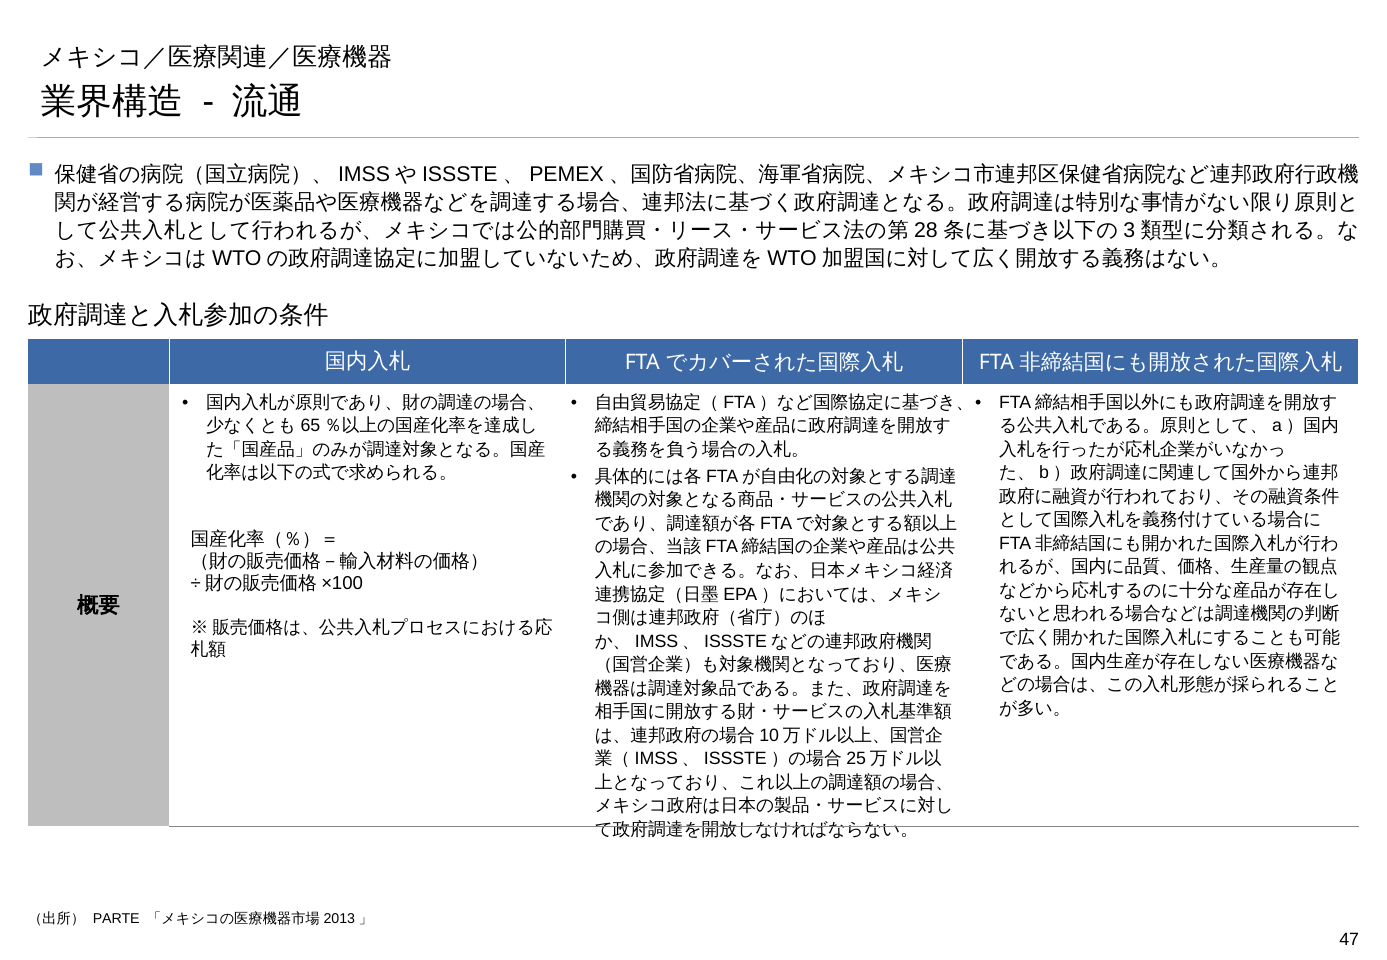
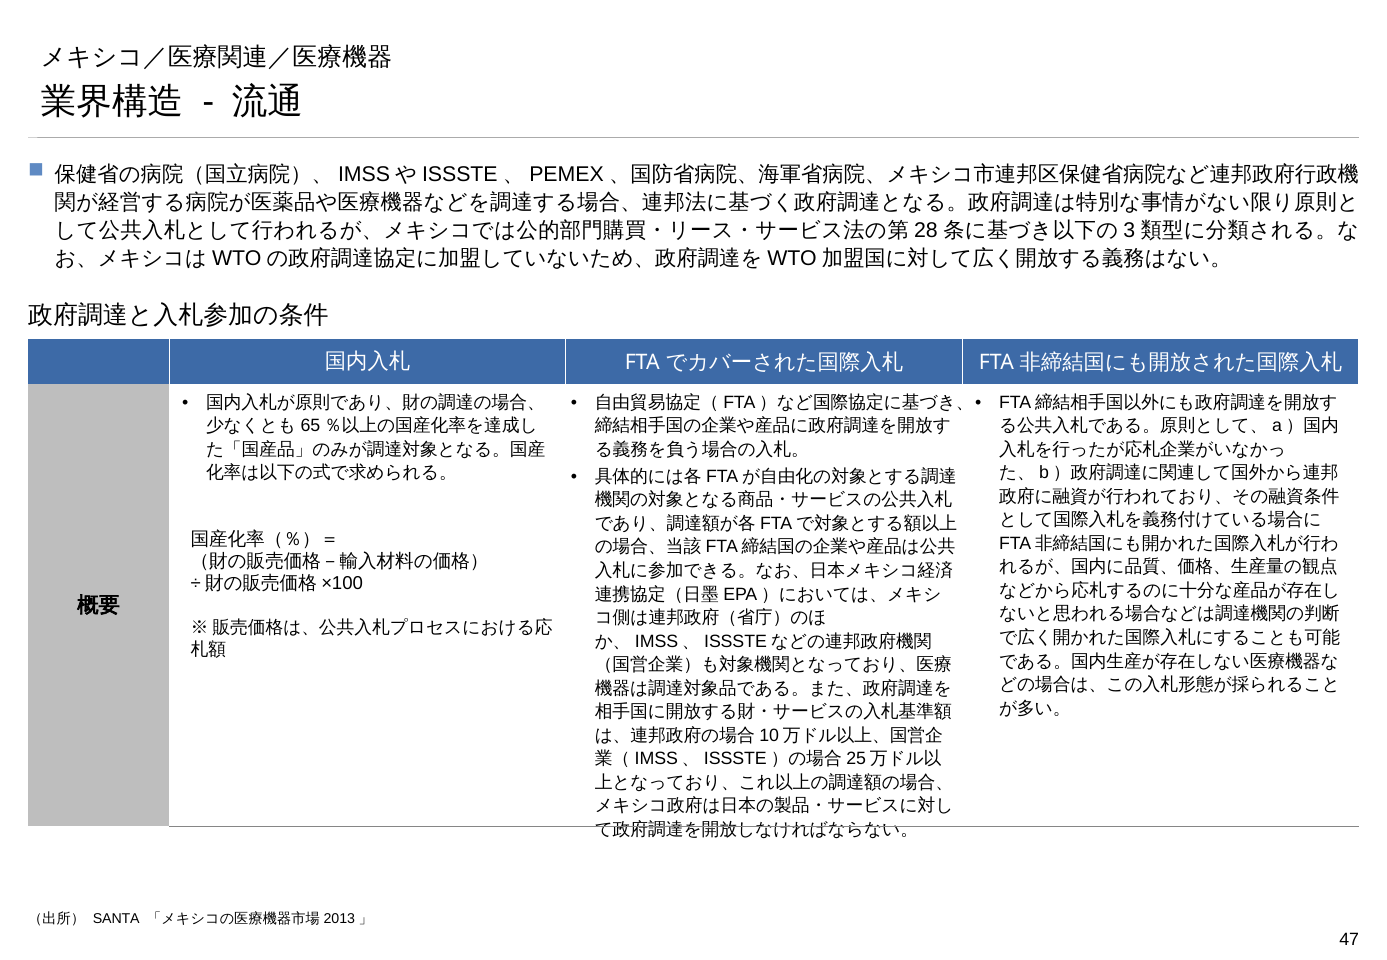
PARTE: PARTE -> SANTA
